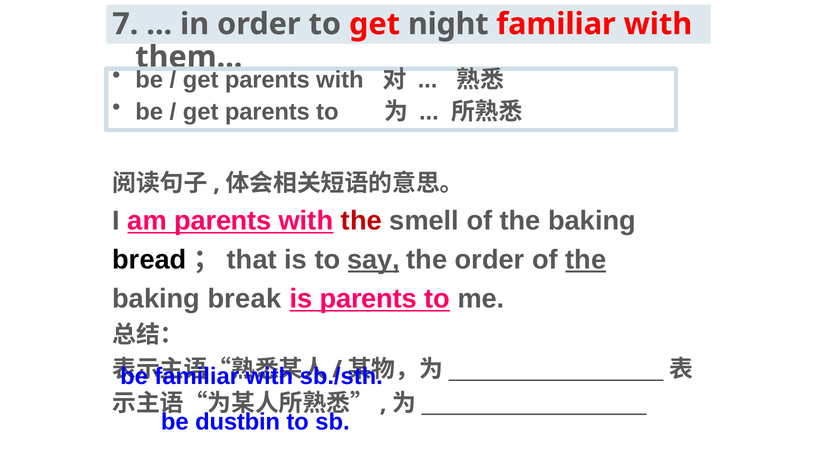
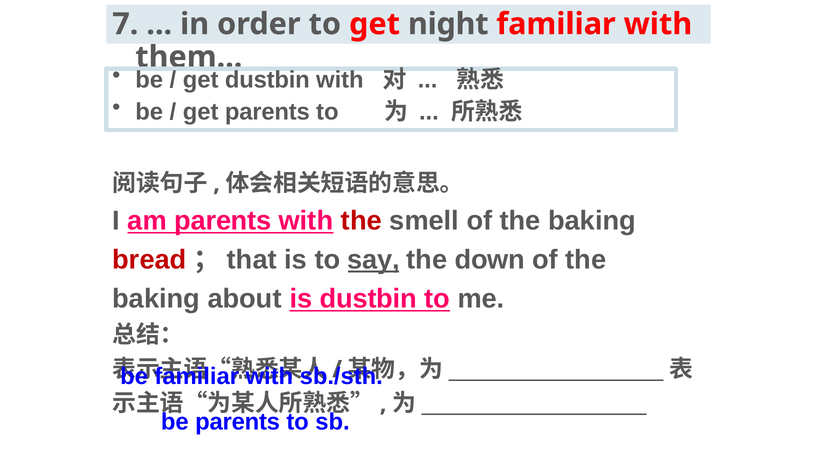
parents at (267, 80): parents -> dustbin
bread colour: black -> red
the order: order -> down
the at (586, 260) underline: present -> none
break: break -> about
is parents: parents -> dustbin
be dustbin: dustbin -> parents
